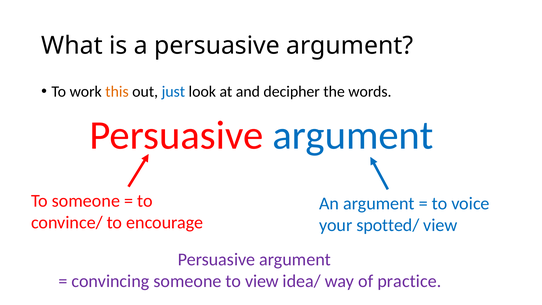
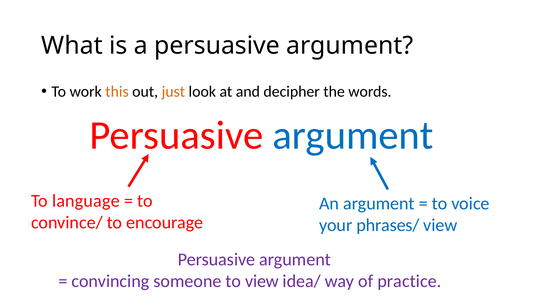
just colour: blue -> orange
To someone: someone -> language
spotted/: spotted/ -> phrases/
